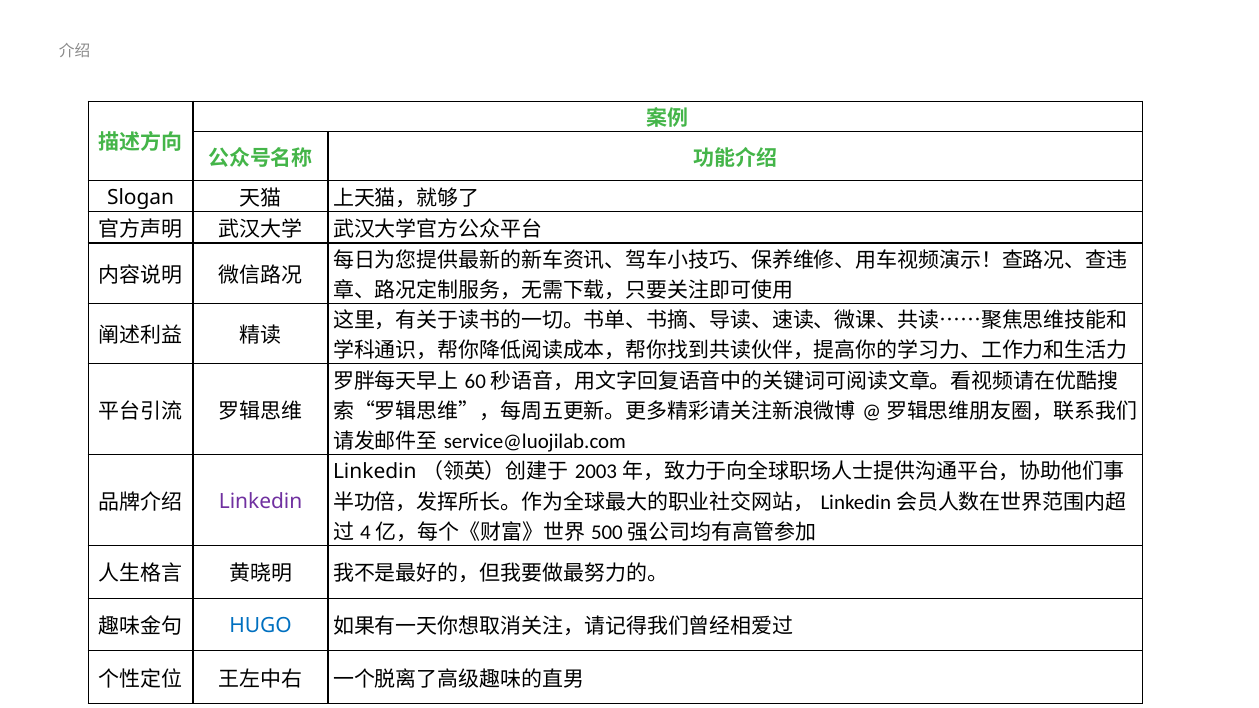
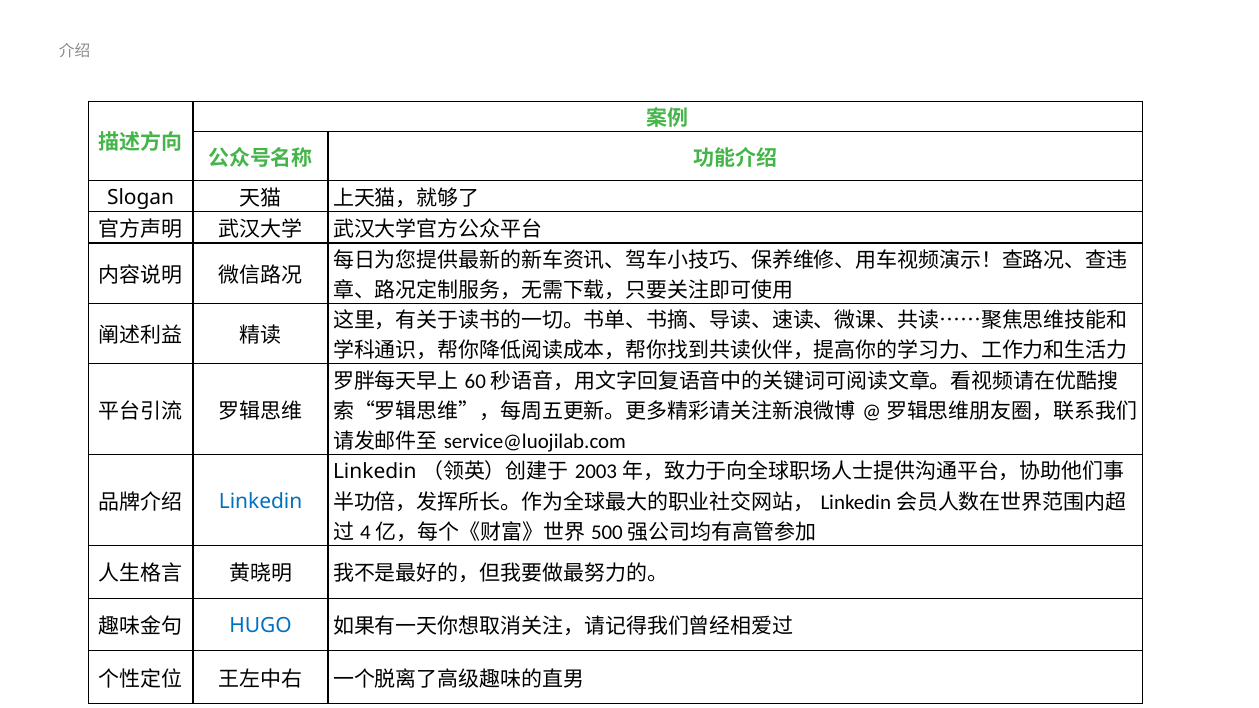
Linkedin at (261, 501) colour: purple -> blue
